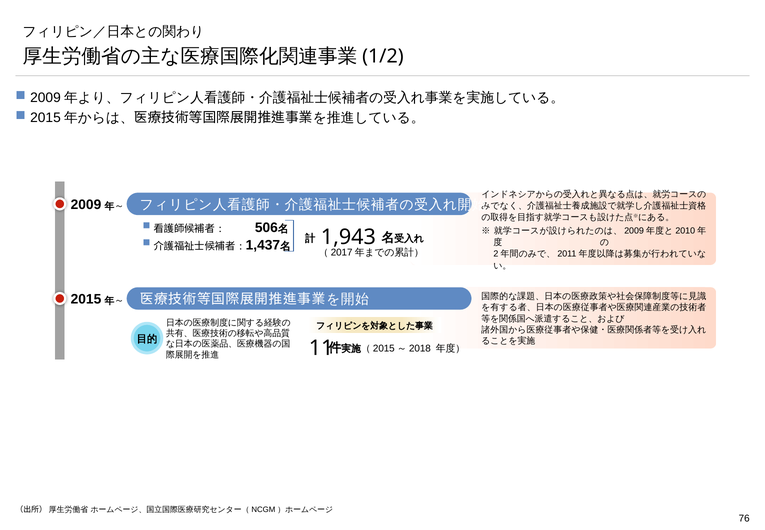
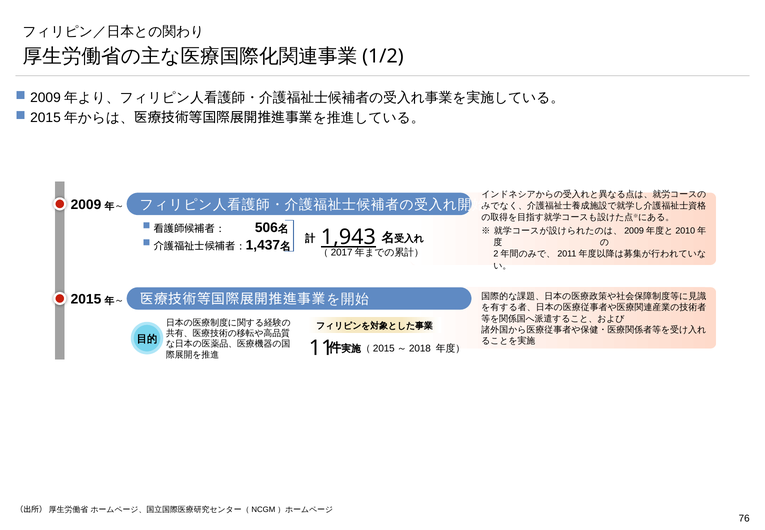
1,943 underline: none -> present
